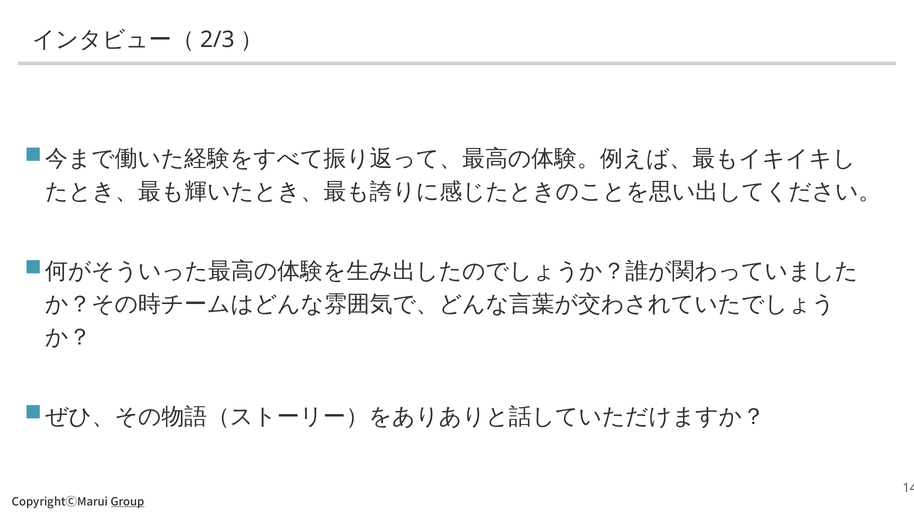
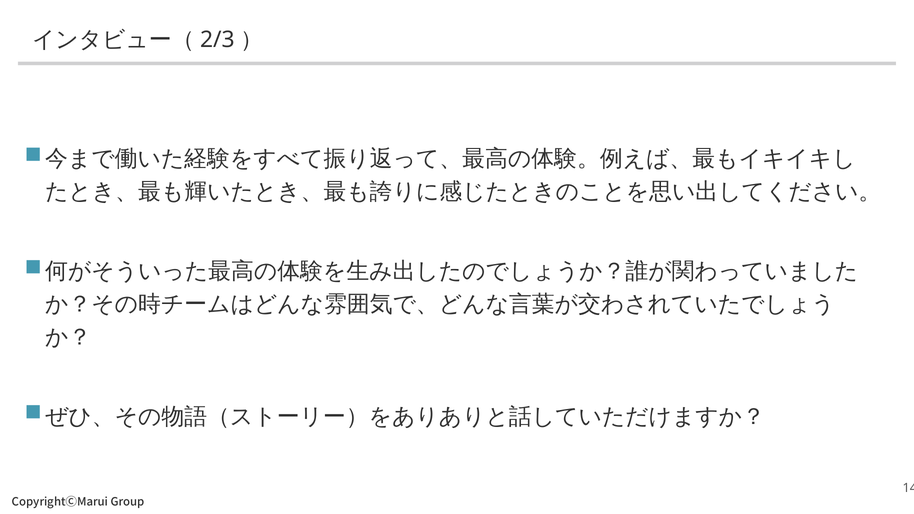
Group underline: present -> none
